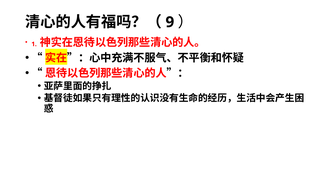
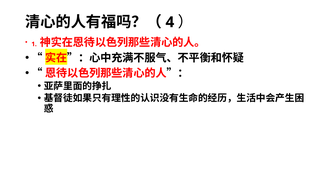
9: 9 -> 4
